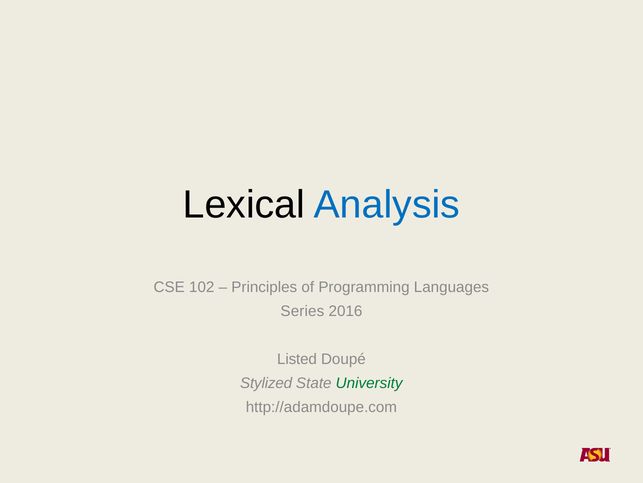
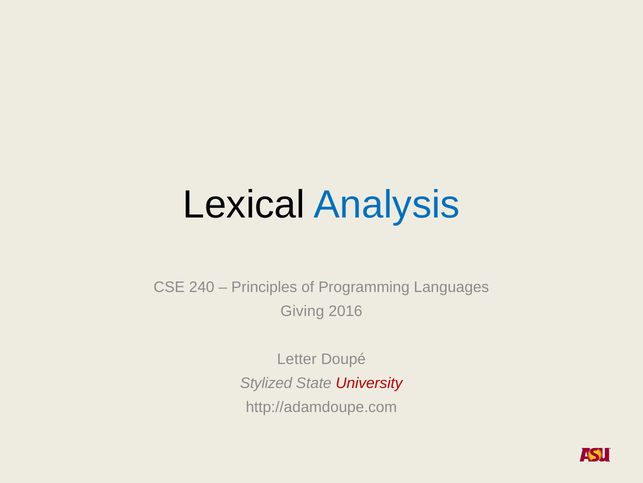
102: 102 -> 240
Series: Series -> Giving
Listed: Listed -> Letter
University colour: green -> red
